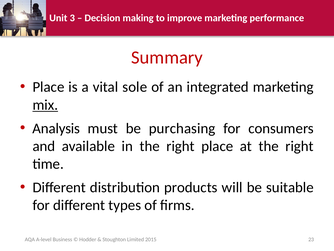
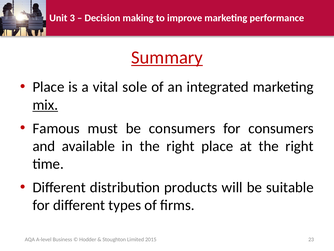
Summary underline: none -> present
Analysis: Analysis -> Famous
be purchasing: purchasing -> consumers
